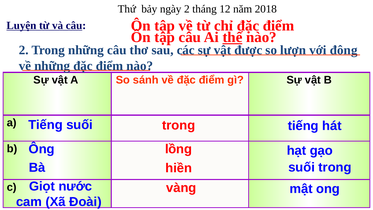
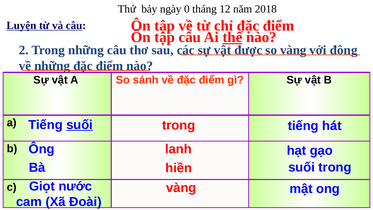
ngày 2: 2 -> 0
so lượn: lượn -> vàng
suối at (80, 125) underline: none -> present
lồng: lồng -> lanh
